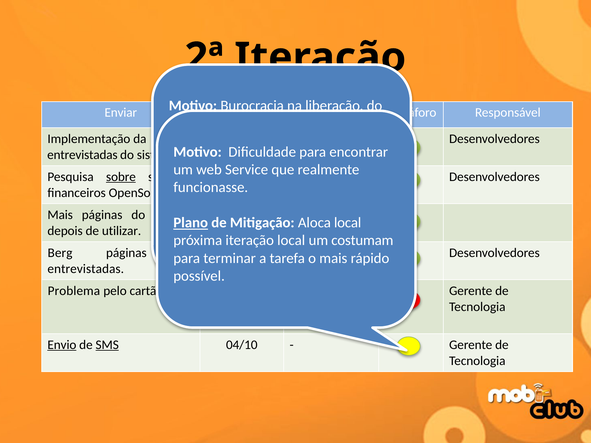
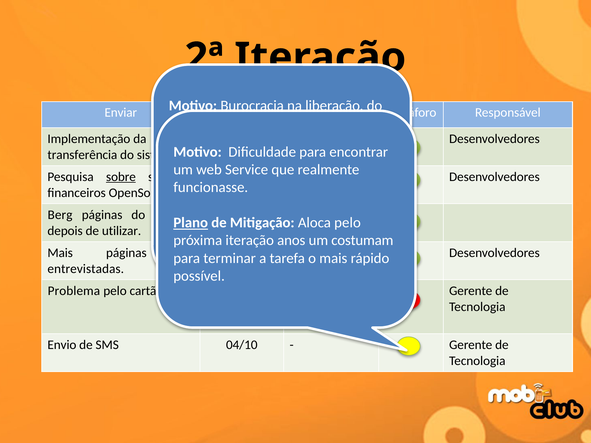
entrevistadas at (82, 155): entrevistadas -> transferência
Mais at (60, 215): Mais -> Berg
Aloca local: local -> pelo
iteração local: local -> anos
Berg at (60, 253): Berg -> Mais
Envio underline: present -> none
SMS underline: present -> none
